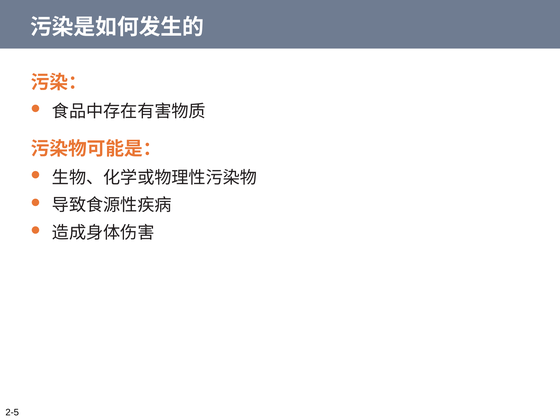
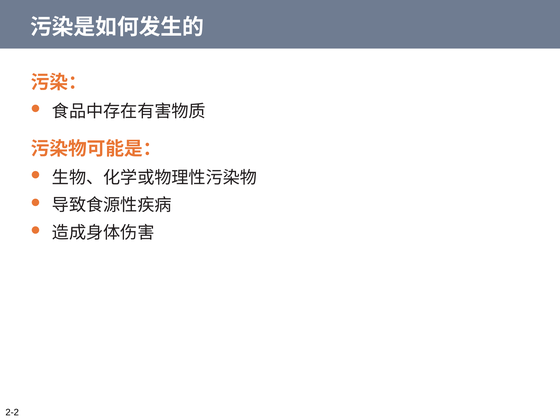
2-5: 2-5 -> 2-2
